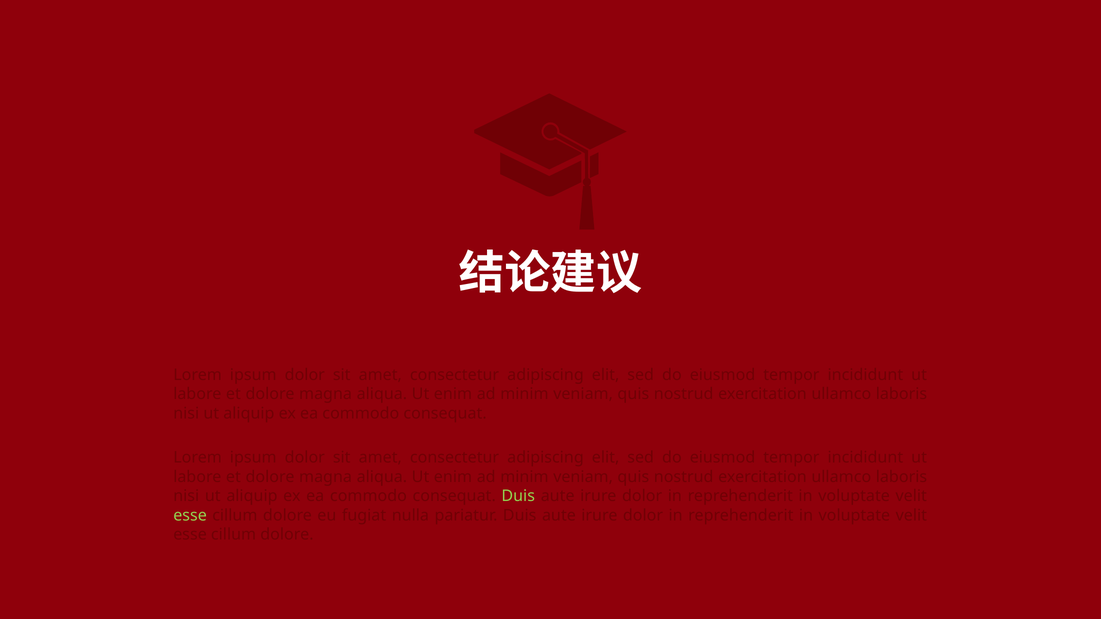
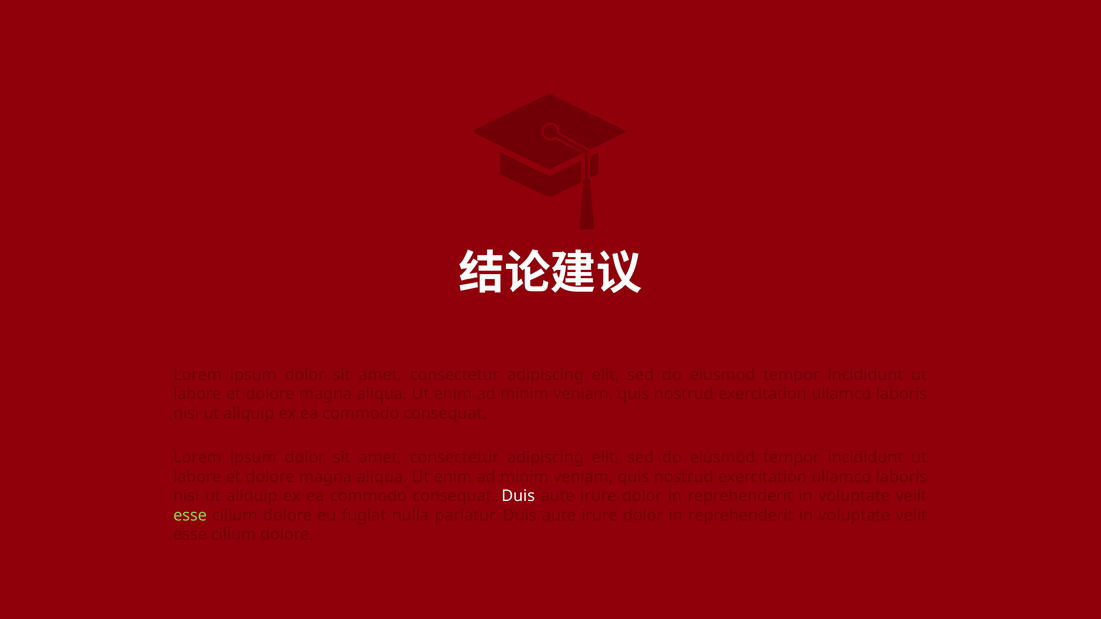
Duis at (518, 496) colour: light green -> white
